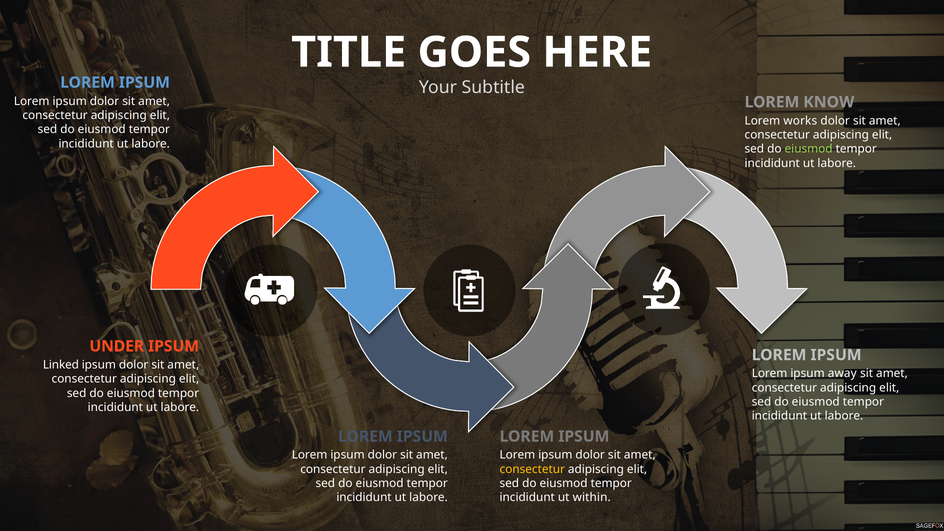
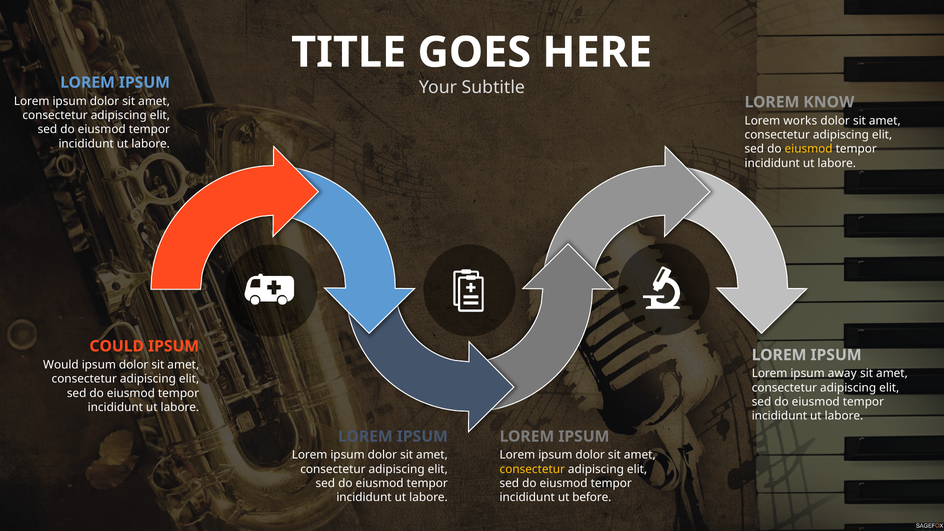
eiusmod at (809, 149) colour: light green -> yellow
UNDER: UNDER -> COULD
Linked: Linked -> Would
within: within -> before
